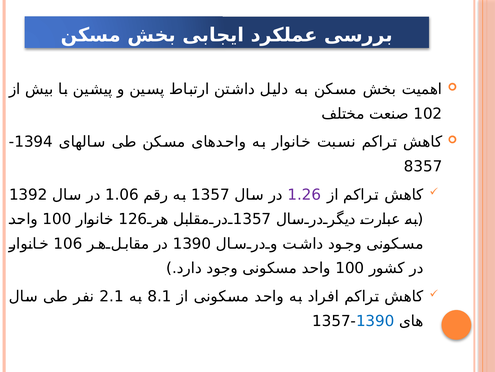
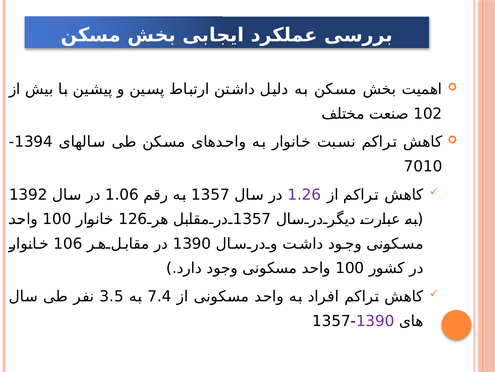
8357: 8357 -> 7010
2.1: 2.1 -> 3.5
8.1: 8.1 -> 7.4
1390 at (375, 320) colour: blue -> purple
